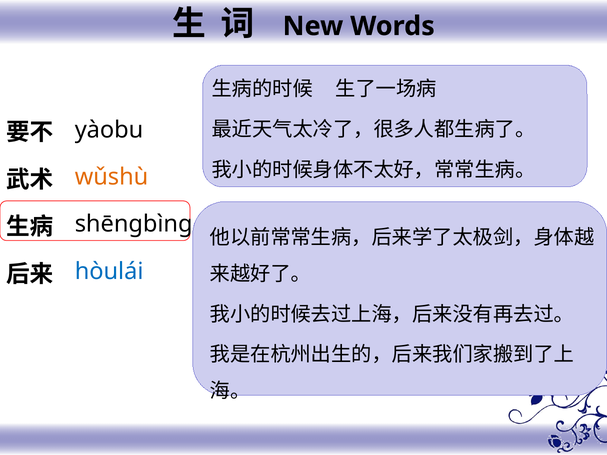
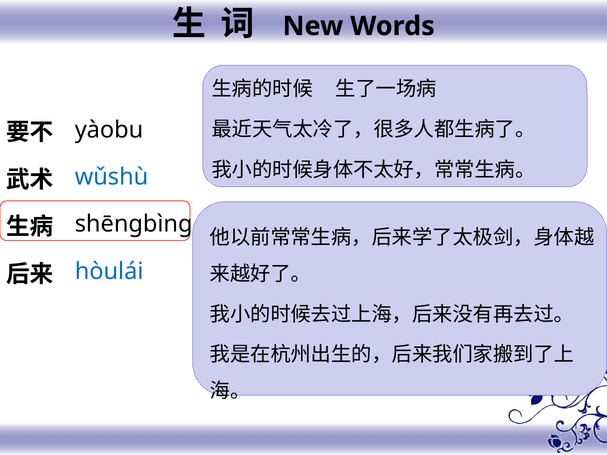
wǔshù colour: orange -> blue
